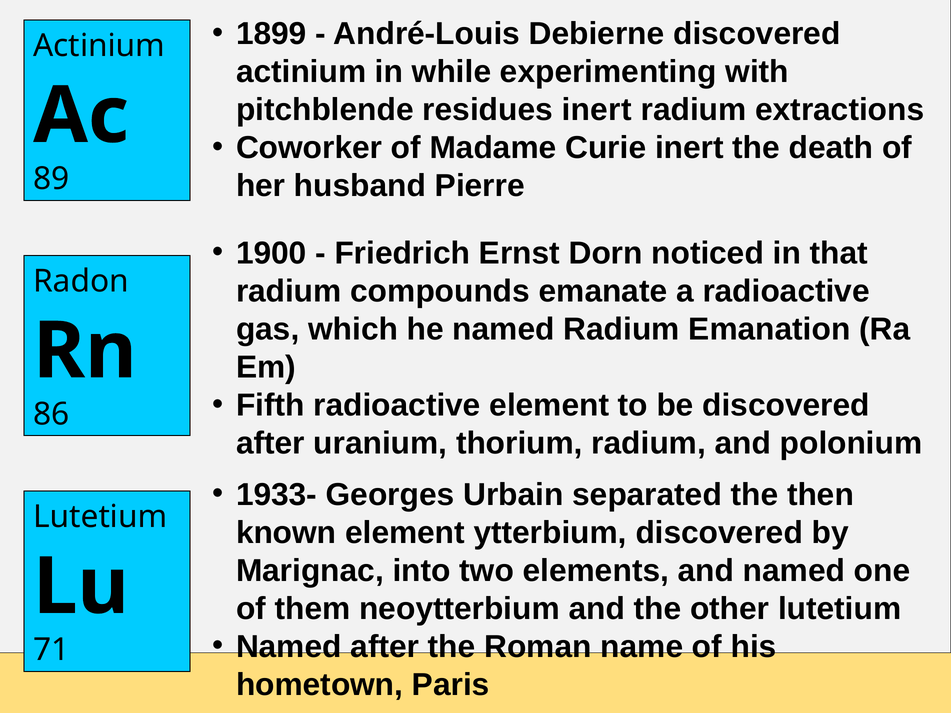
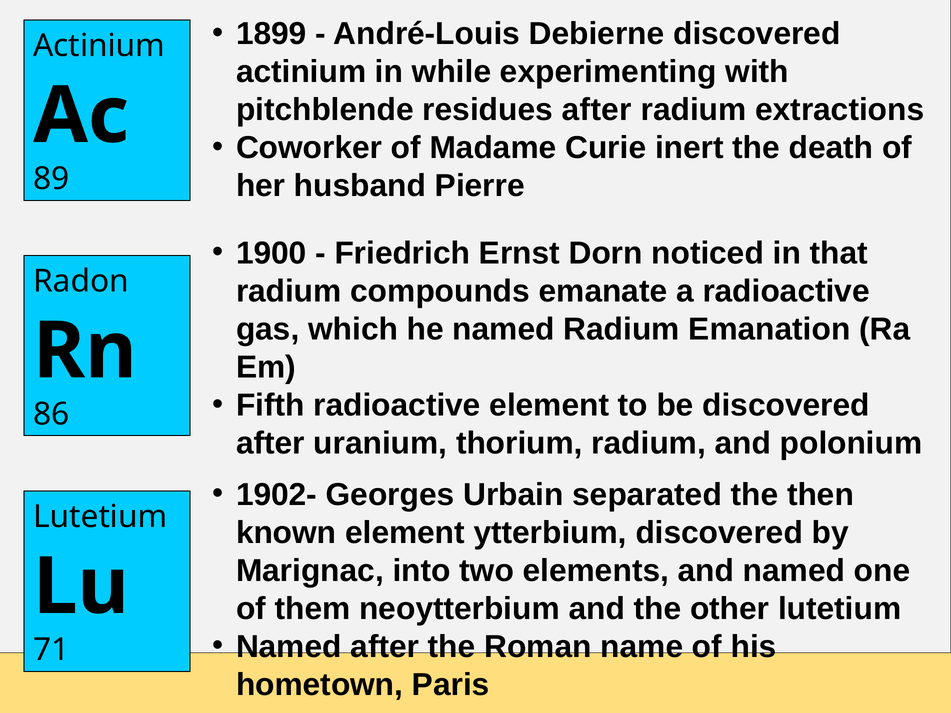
residues inert: inert -> after
1933-: 1933- -> 1902-
